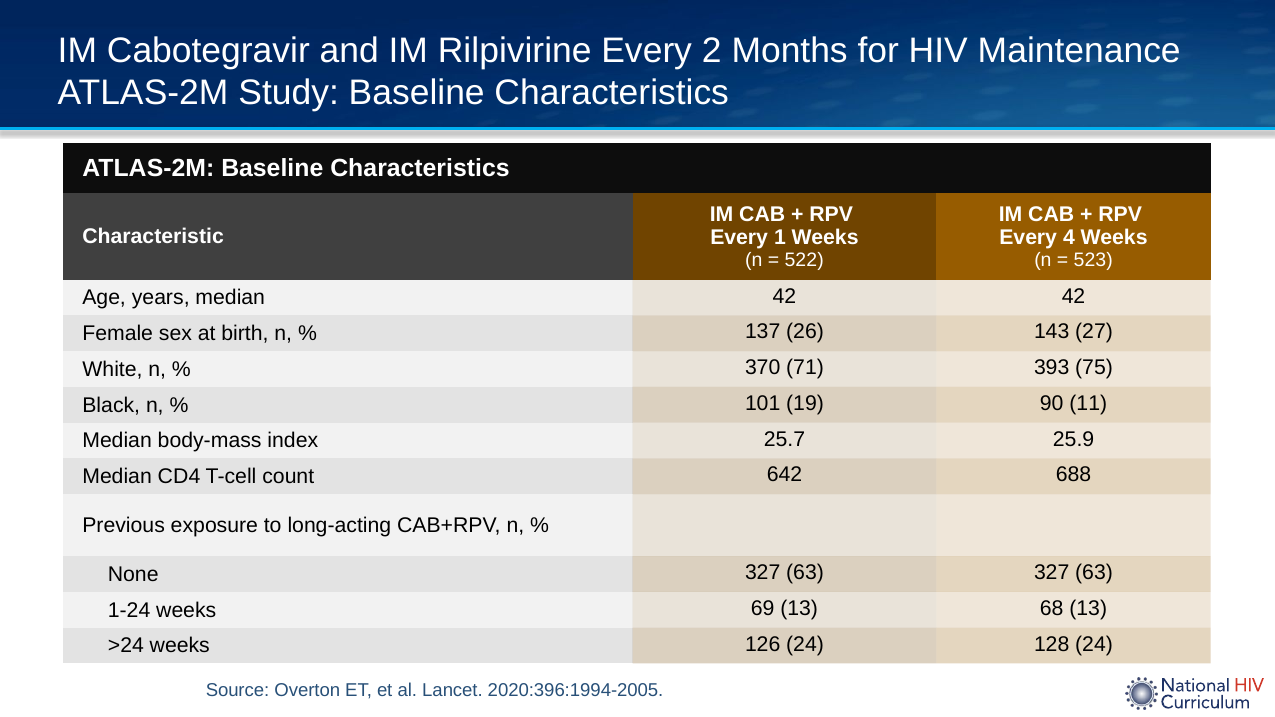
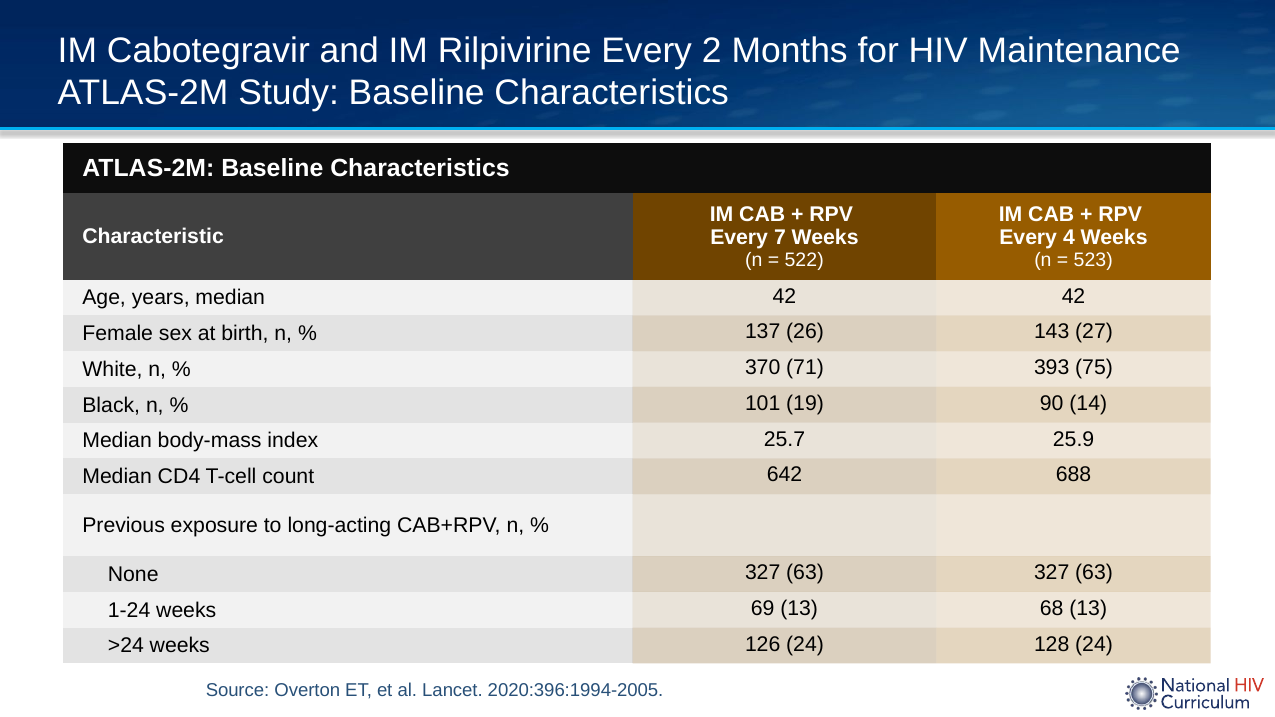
1: 1 -> 7
11: 11 -> 14
